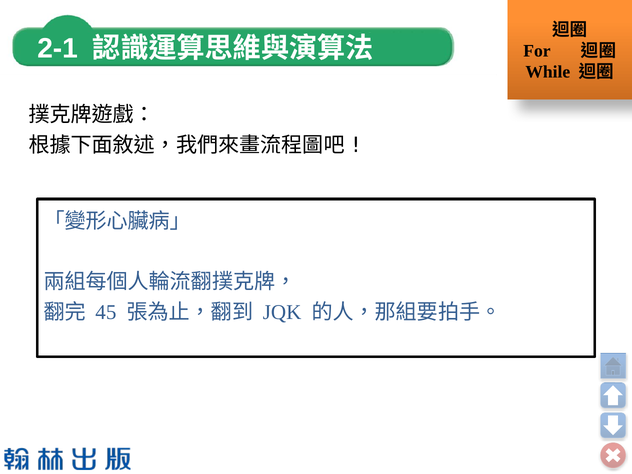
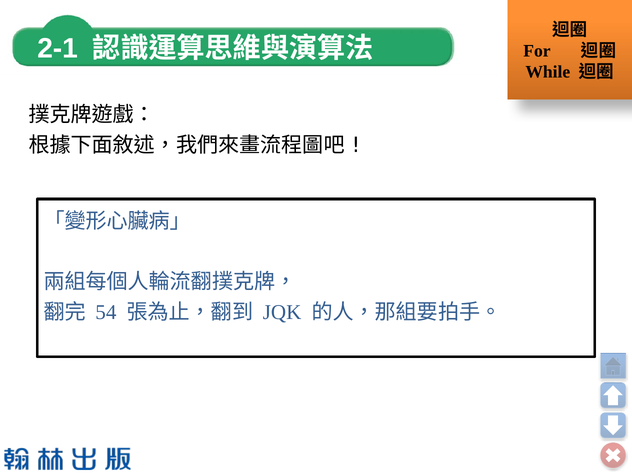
45: 45 -> 54
